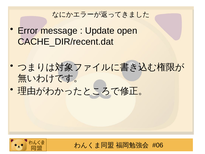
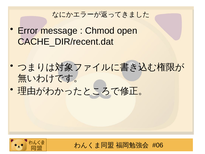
Update: Update -> Chmod
